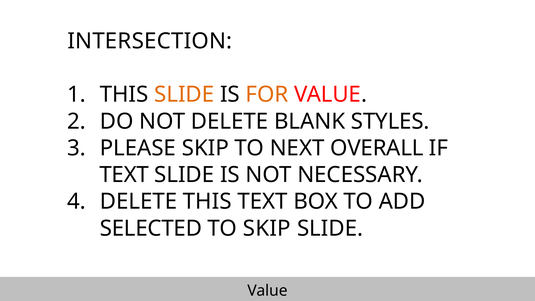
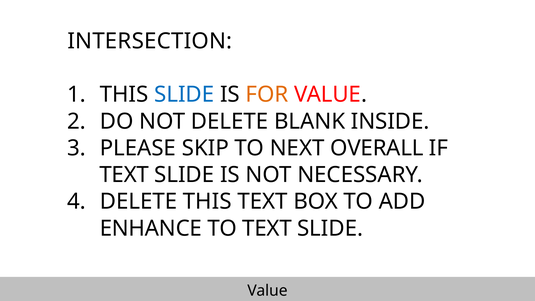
SLIDE at (184, 95) colour: orange -> blue
STYLES: STYLES -> INSIDE
SELECTED: SELECTED -> ENHANCE
TO SKIP: SKIP -> TEXT
